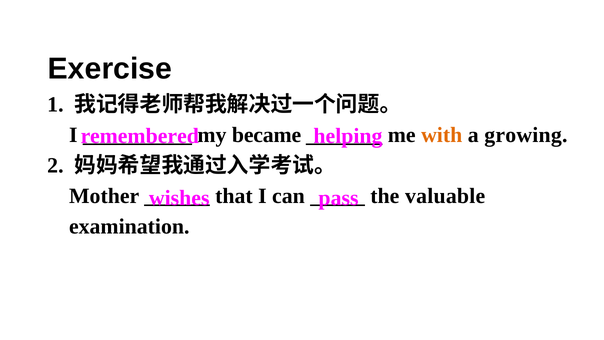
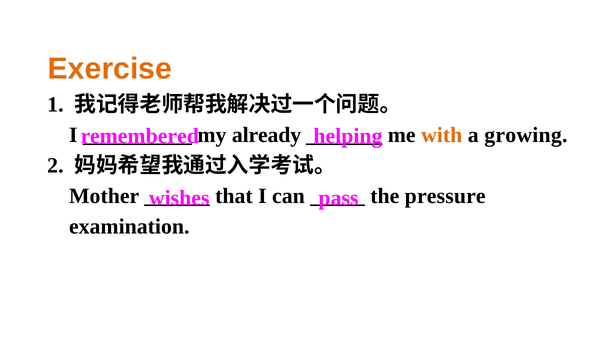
Exercise colour: black -> orange
became: became -> already
valuable: valuable -> pressure
